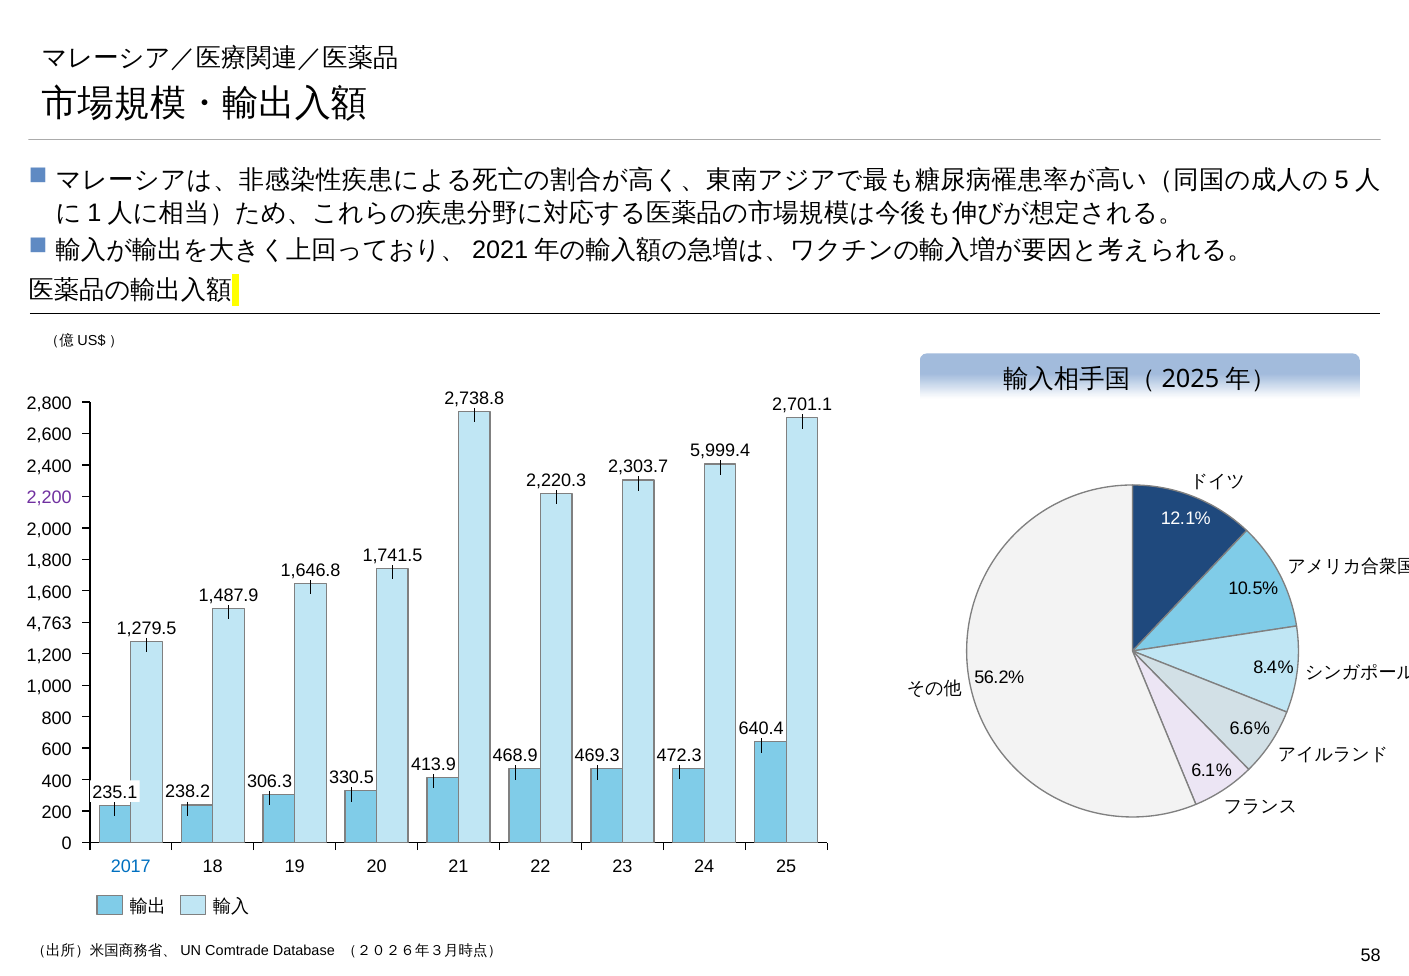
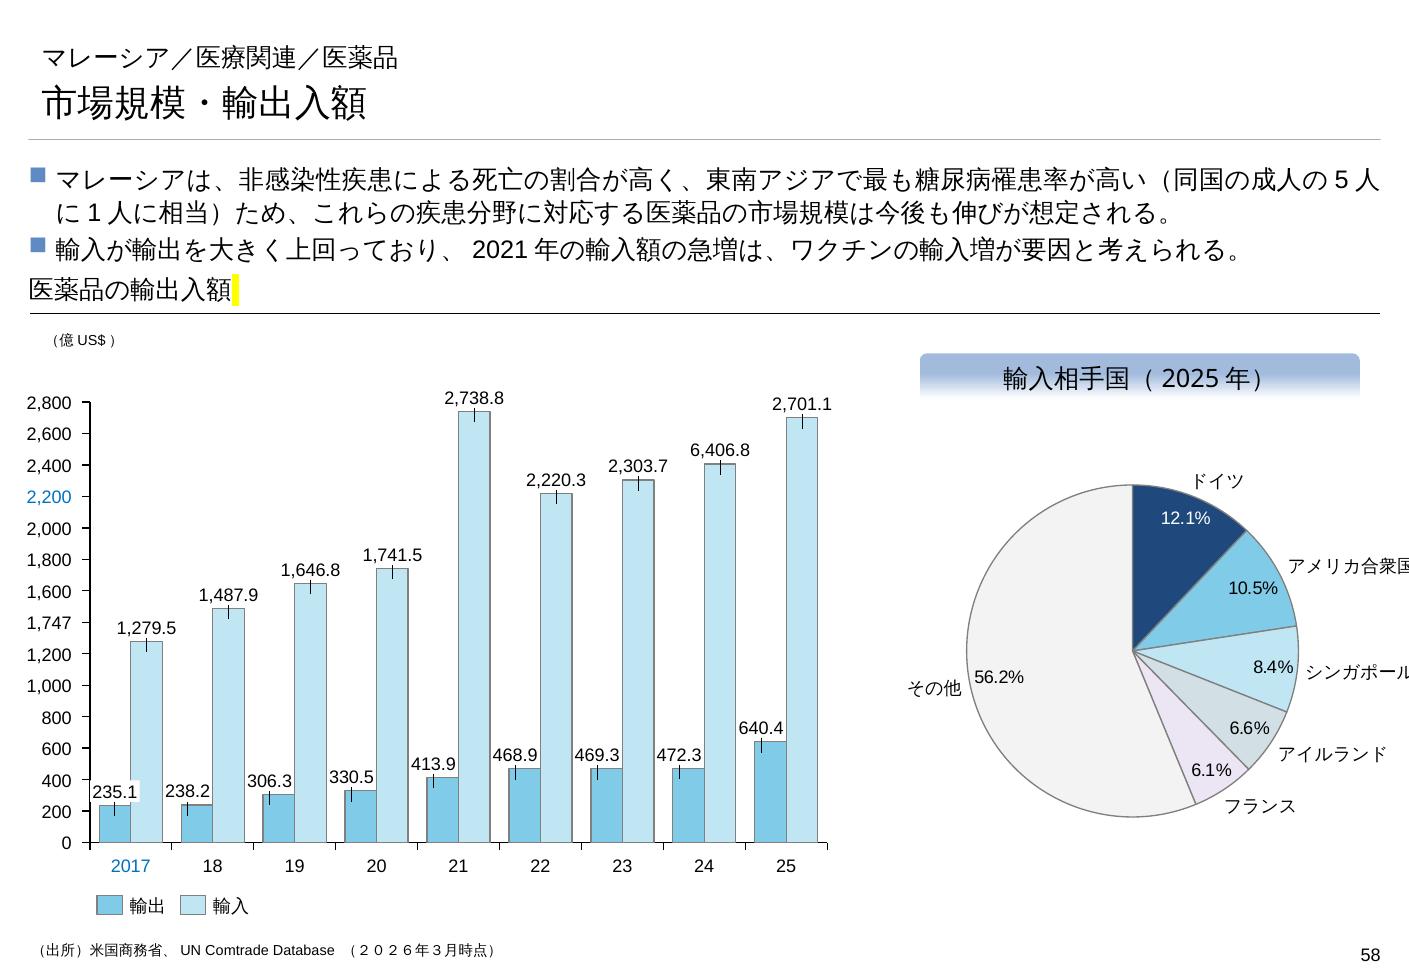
5,999.4: 5,999.4 -> 6,406.8
2,200 colour: purple -> blue
4,763: 4,763 -> 1,747
